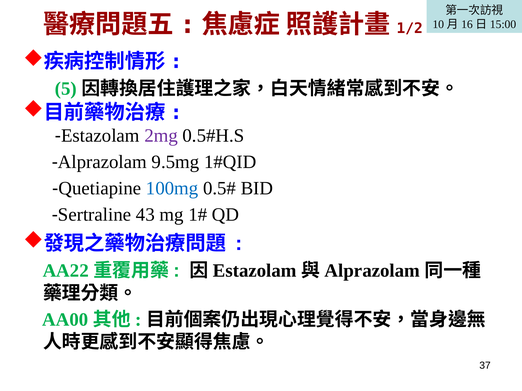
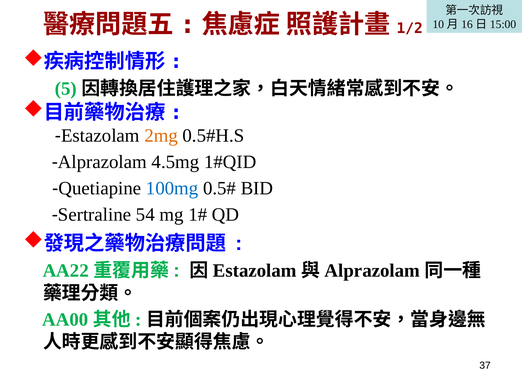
2mg colour: purple -> orange
9.5mg: 9.5mg -> 4.5mg
43: 43 -> 54
